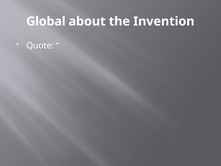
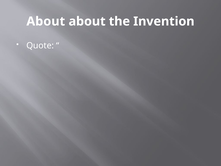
Global at (46, 21): Global -> About
